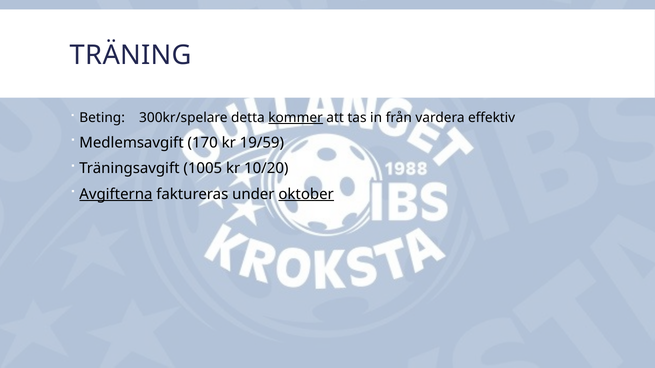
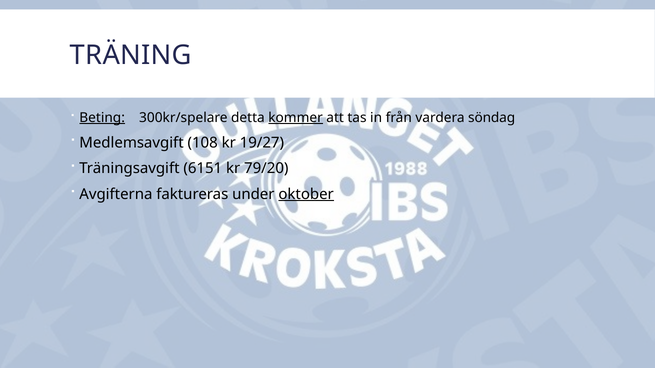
Beting underline: none -> present
effektiv: effektiv -> söndag
170: 170 -> 108
19/59: 19/59 -> 19/27
1005: 1005 -> 6151
10/20: 10/20 -> 79/20
Avgifterna underline: present -> none
